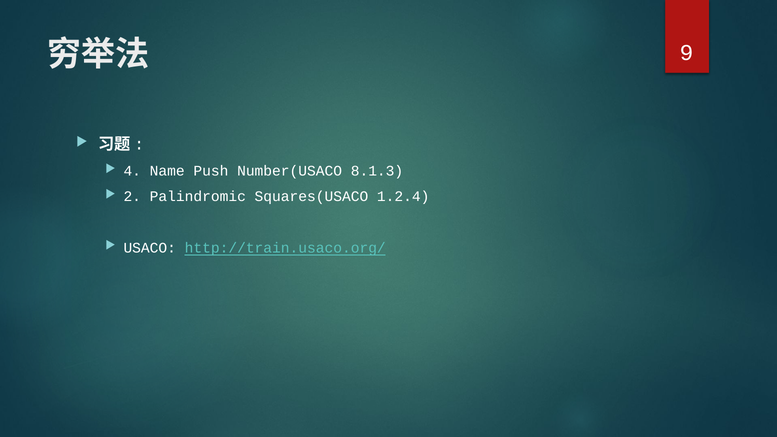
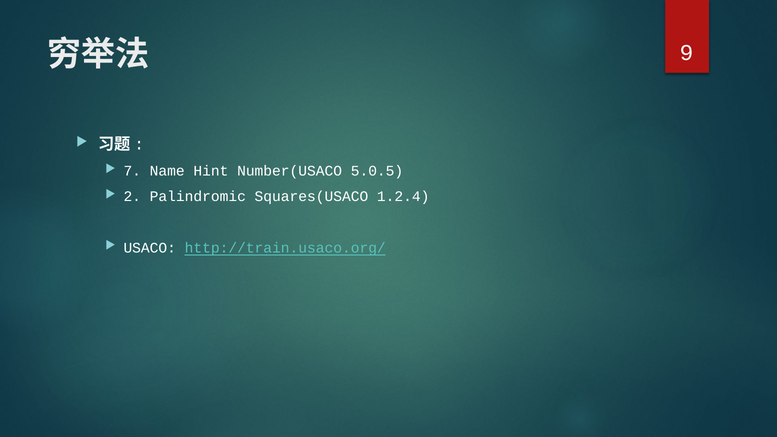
4: 4 -> 7
Push: Push -> Hint
8.1.3: 8.1.3 -> 5.0.5
